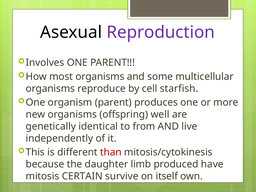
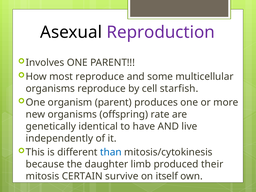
most organisms: organisms -> reproduce
well: well -> rate
from: from -> have
than colour: red -> blue
have: have -> their
